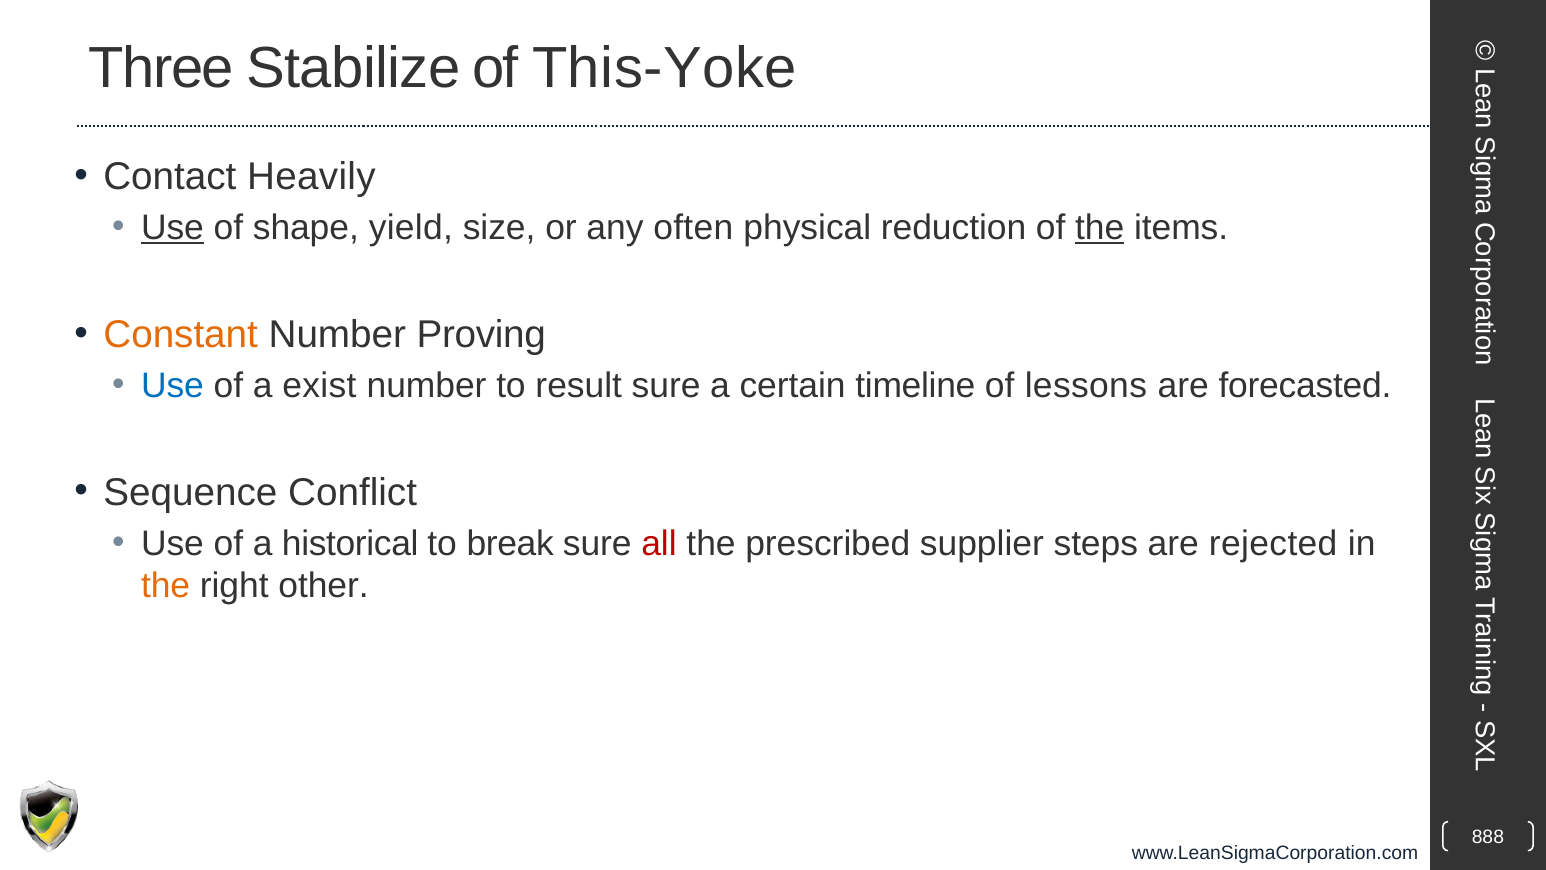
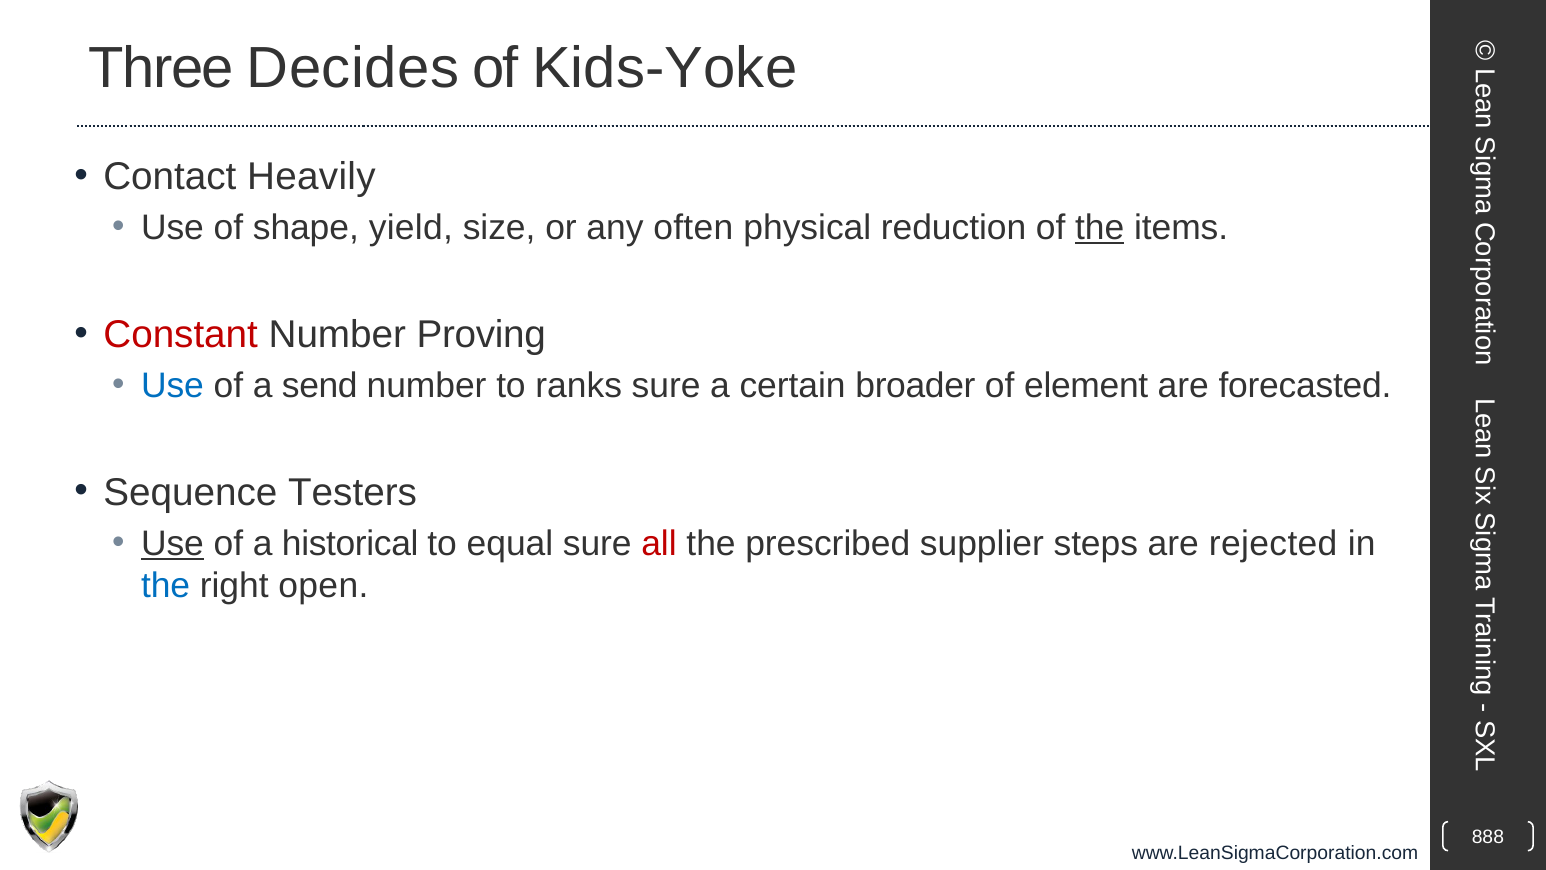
Stabilize: Stabilize -> Decides
This-Yoke: This-Yoke -> Kids-Yoke
Use at (172, 228) underline: present -> none
Constant colour: orange -> red
exist: exist -> send
result: result -> ranks
timeline: timeline -> broader
lessons: lessons -> element
Conflict: Conflict -> Testers
Use at (172, 543) underline: none -> present
break: break -> equal
the at (166, 586) colour: orange -> blue
other: other -> open
